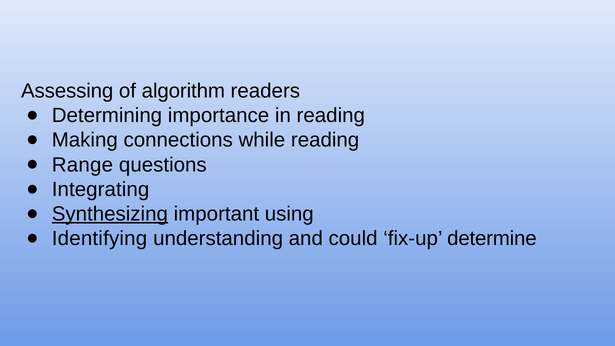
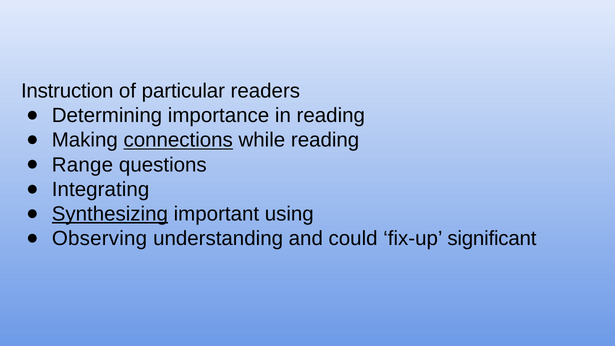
Assessing: Assessing -> Instruction
algorithm: algorithm -> particular
connections underline: none -> present
Identifying: Identifying -> Observing
determine: determine -> significant
